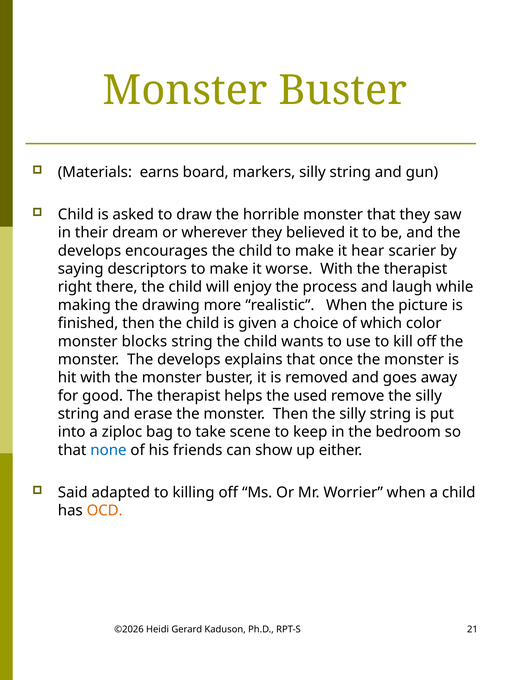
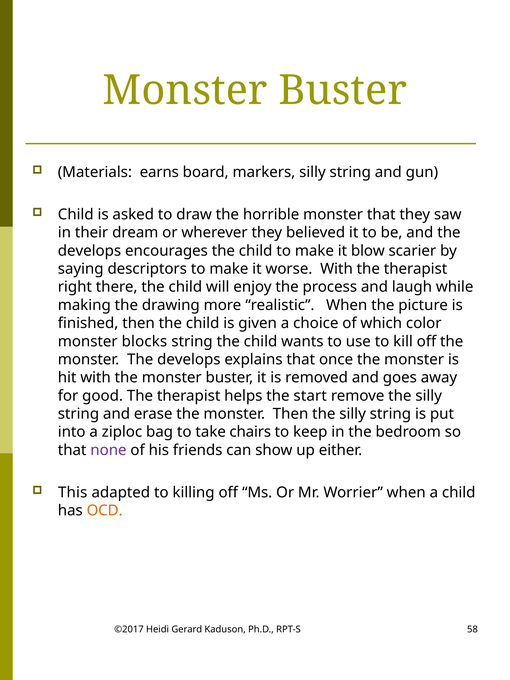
hear: hear -> blow
used: used -> start
scene: scene -> chairs
none colour: blue -> purple
Said: Said -> This
©2026: ©2026 -> ©2017
21: 21 -> 58
